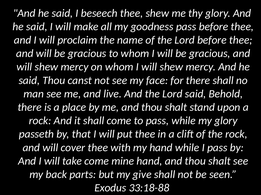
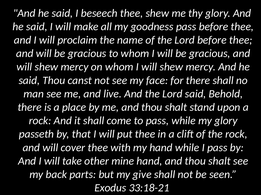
take come: come -> other
33:18-88: 33:18-88 -> 33:18-21
